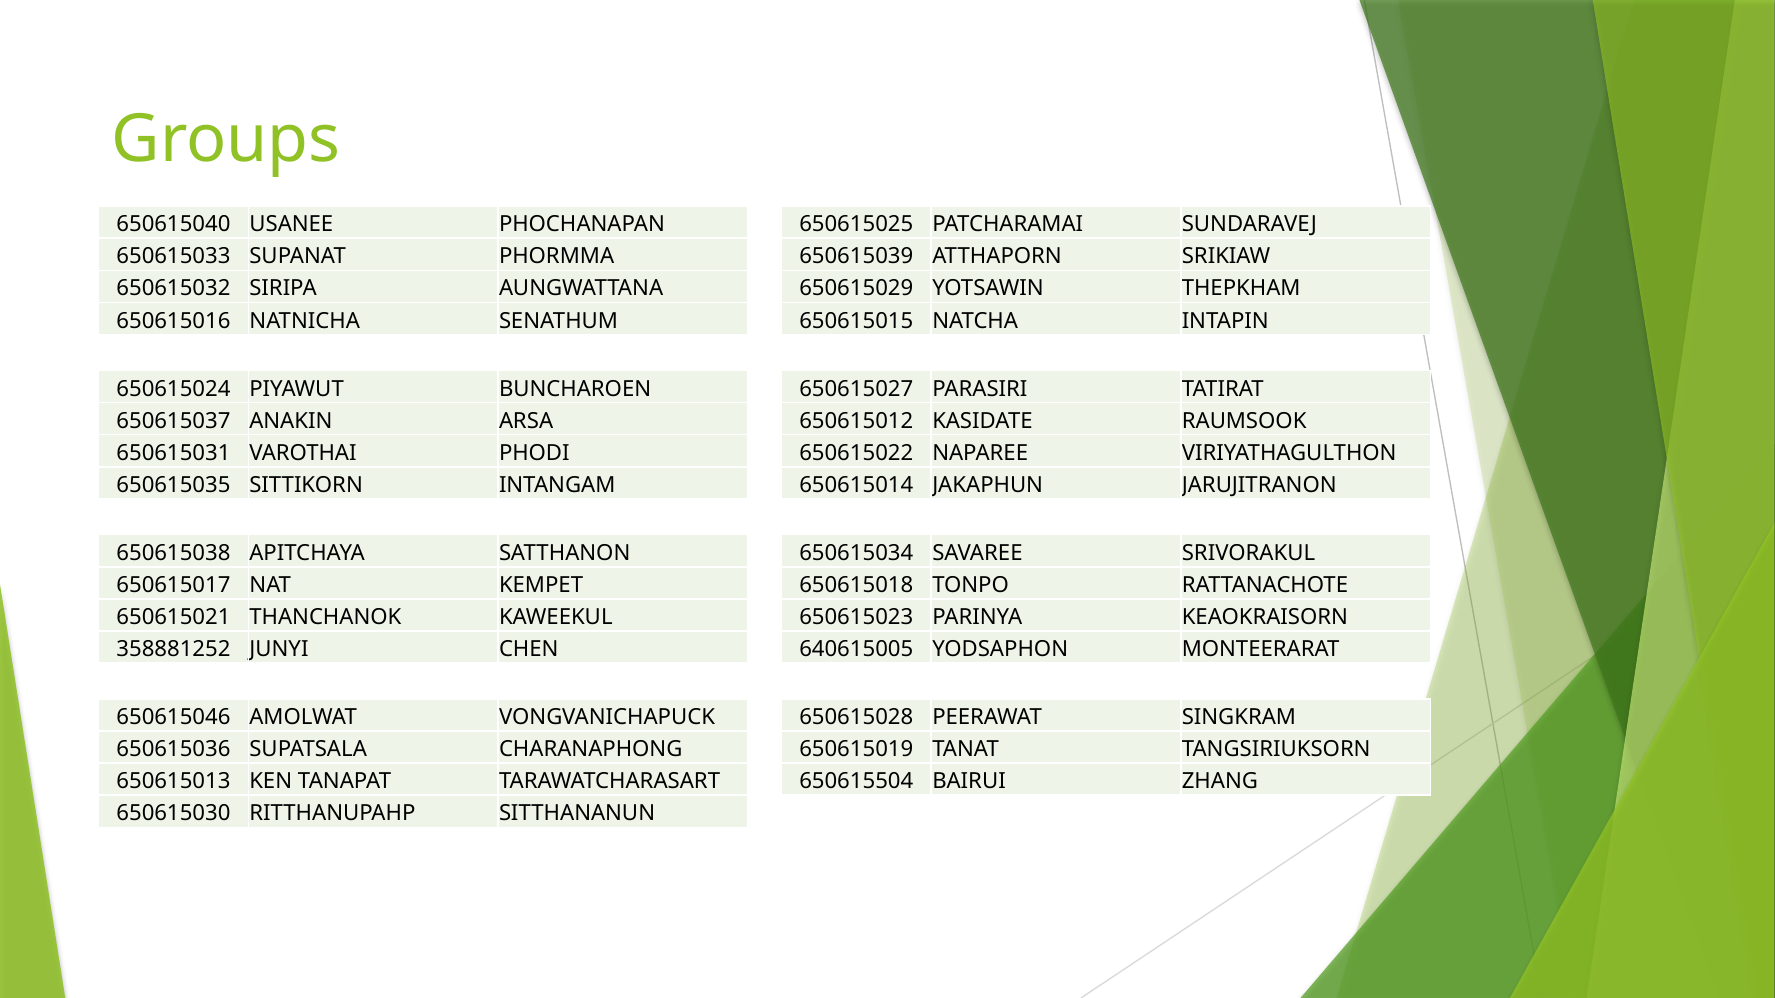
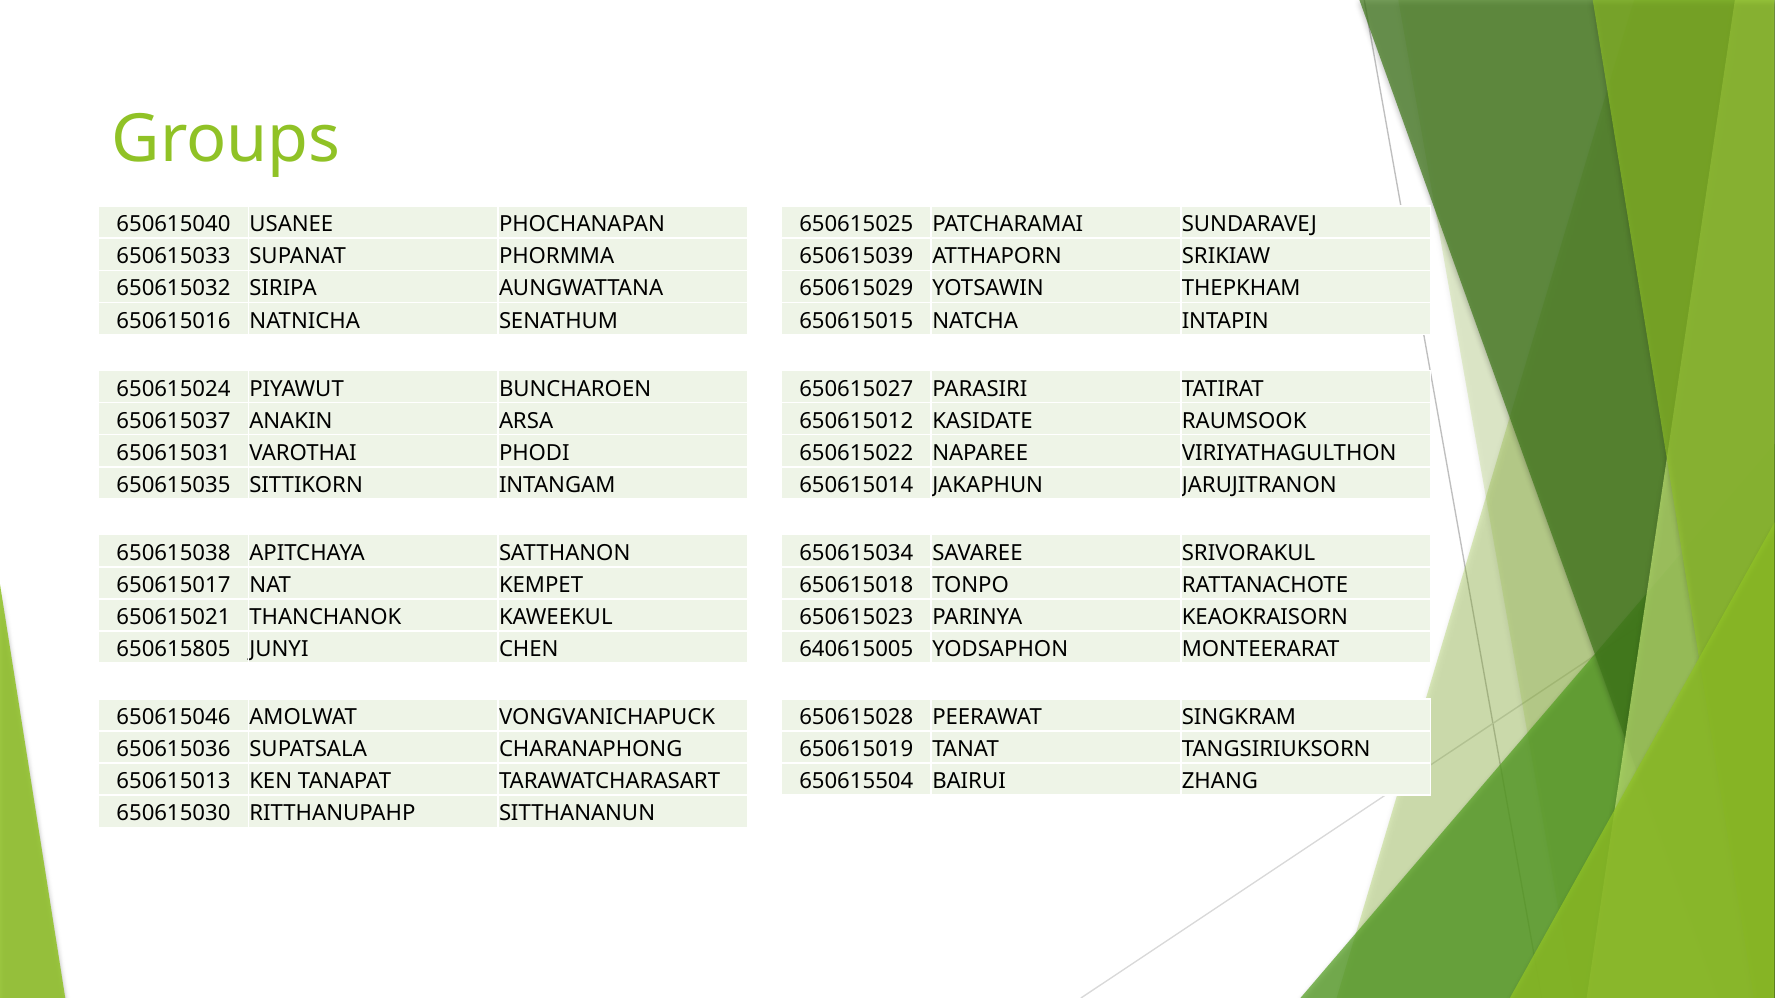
358881252: 358881252 -> 650615805
